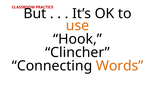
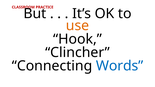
Words colour: orange -> blue
